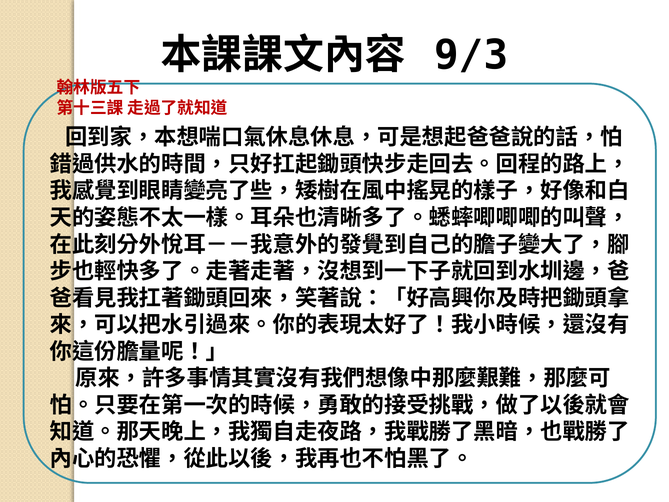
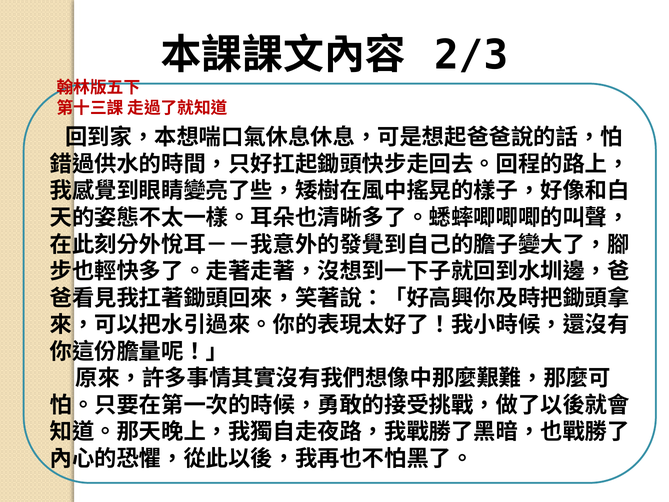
9/3: 9/3 -> 2/3
